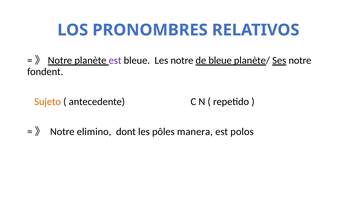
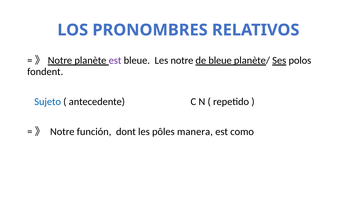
Ses notre: notre -> polos
Sujeto colour: orange -> blue
elimino: elimino -> función
polos: polos -> como
